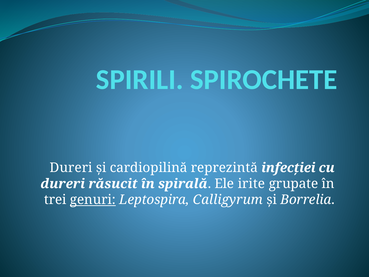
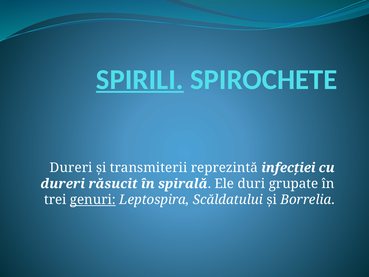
SPIRILI underline: none -> present
cardiopilină: cardiopilină -> transmiterii
irite: irite -> duri
Calligyrum: Calligyrum -> Scăldatului
